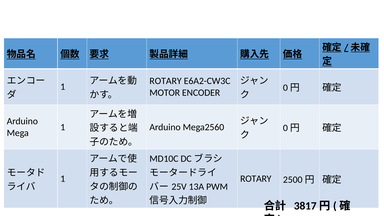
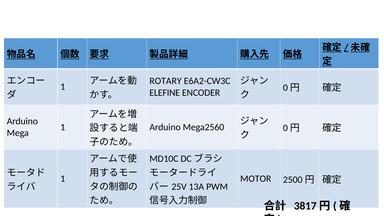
MOTOR: MOTOR -> ELEFINE
ROTARY at (256, 179): ROTARY -> MOTOR
